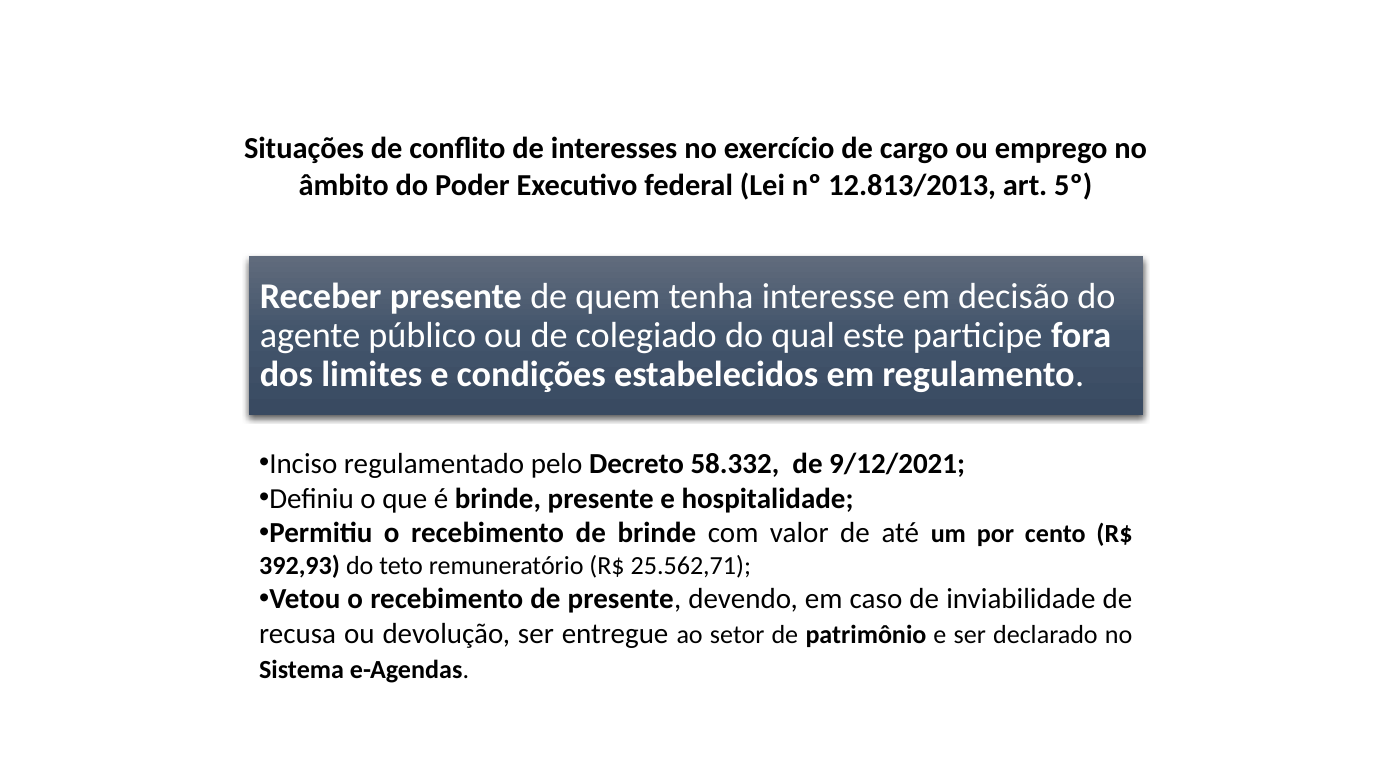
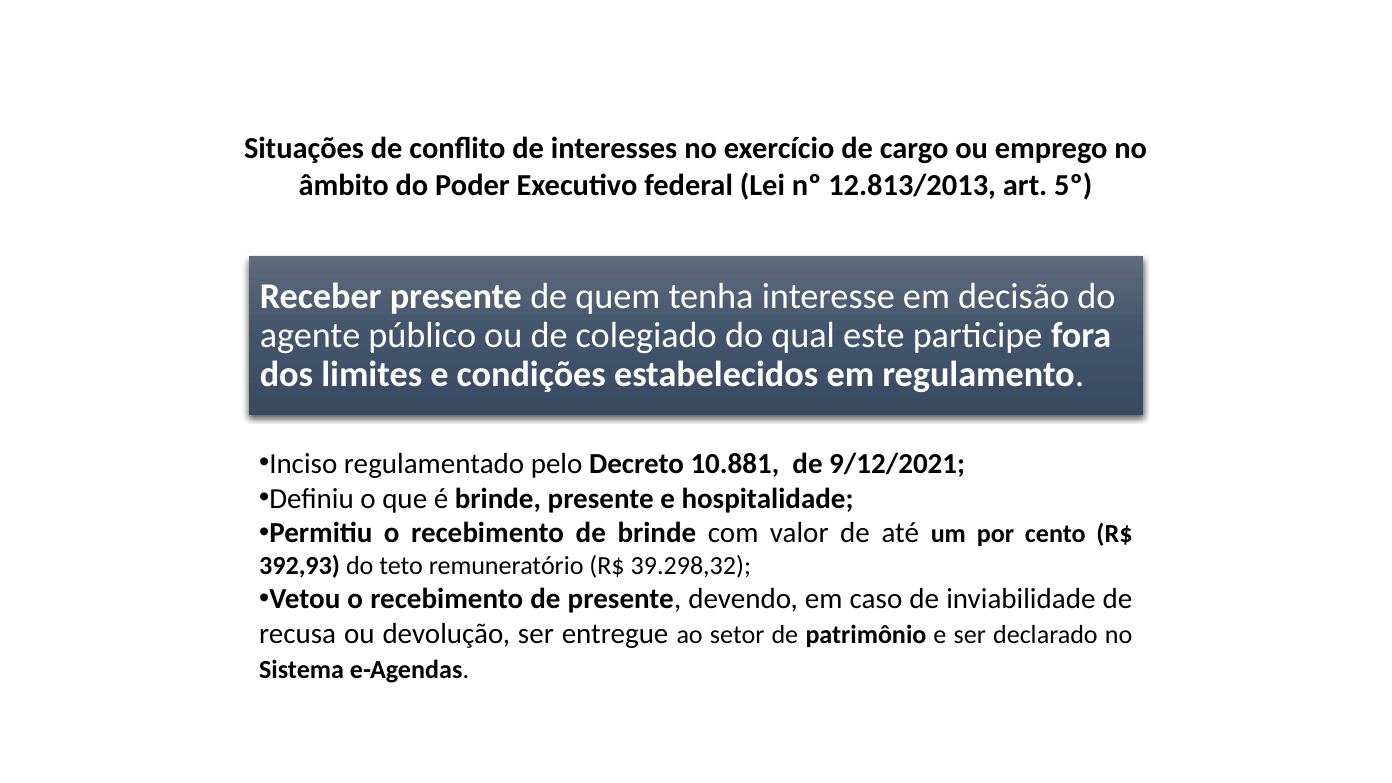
58.332: 58.332 -> 10.881
25.562,71: 25.562,71 -> 39.298,32
